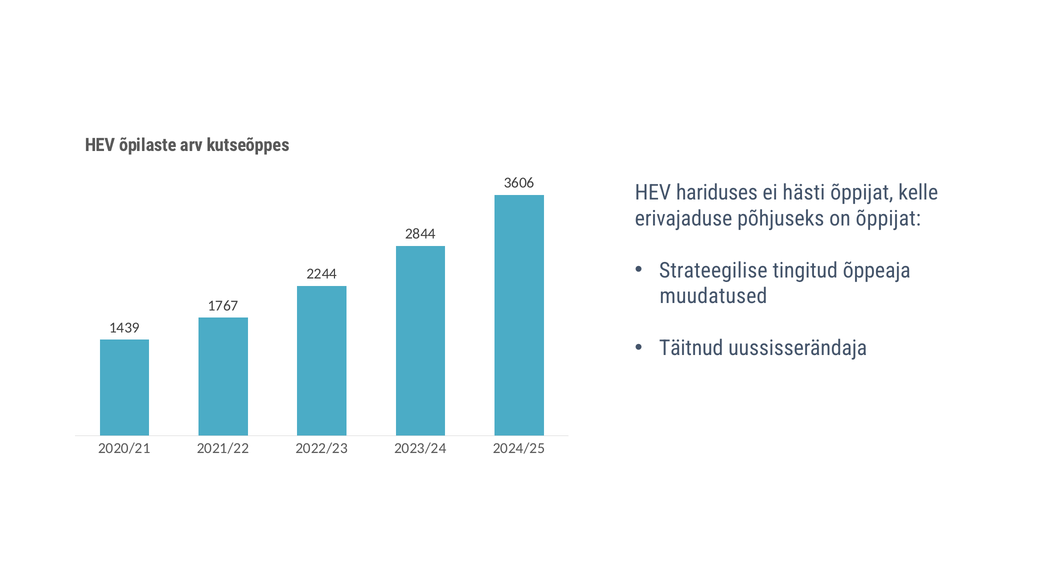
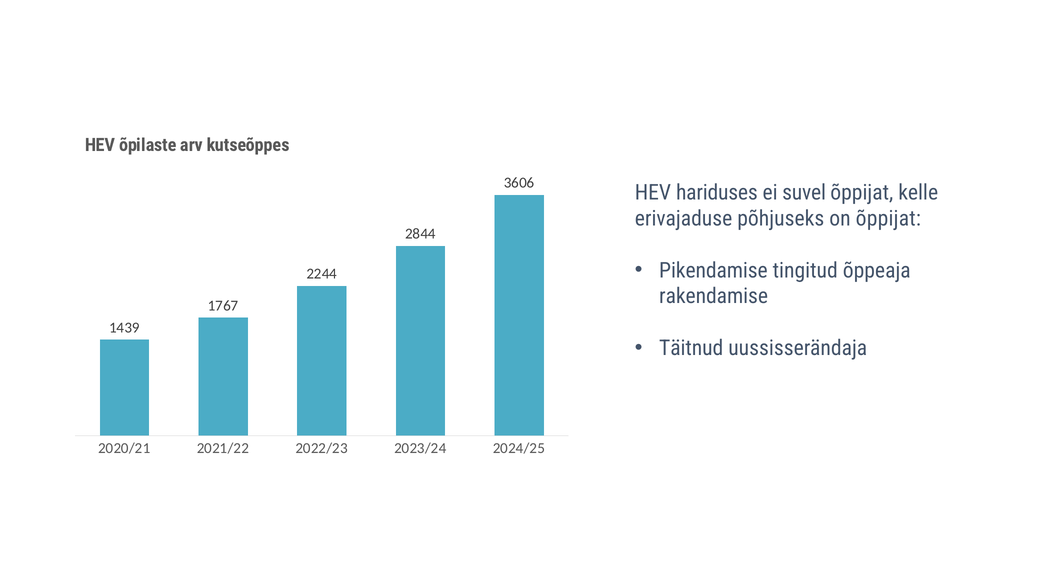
hästi: hästi -> suvel
Strateegilise: Strateegilise -> Pikendamise
muudatused: muudatused -> rakendamise
